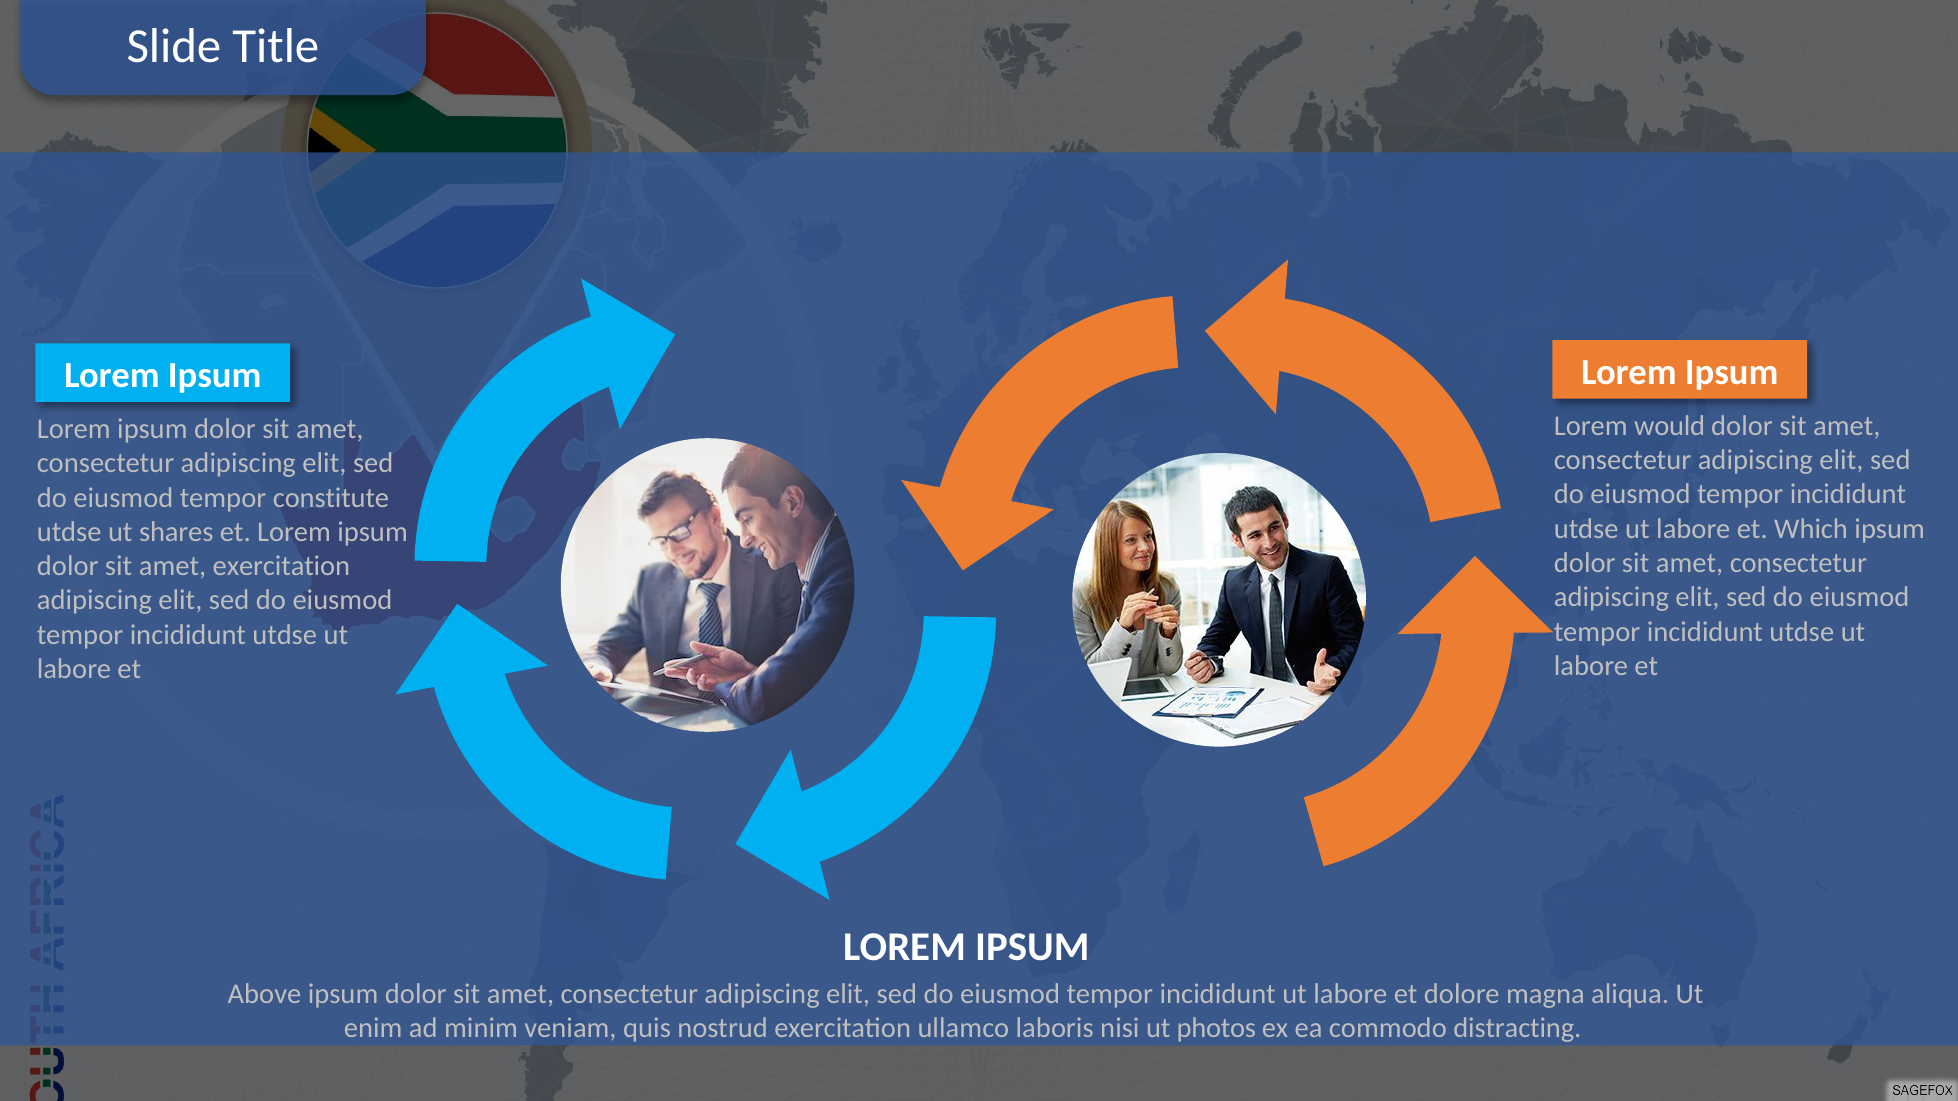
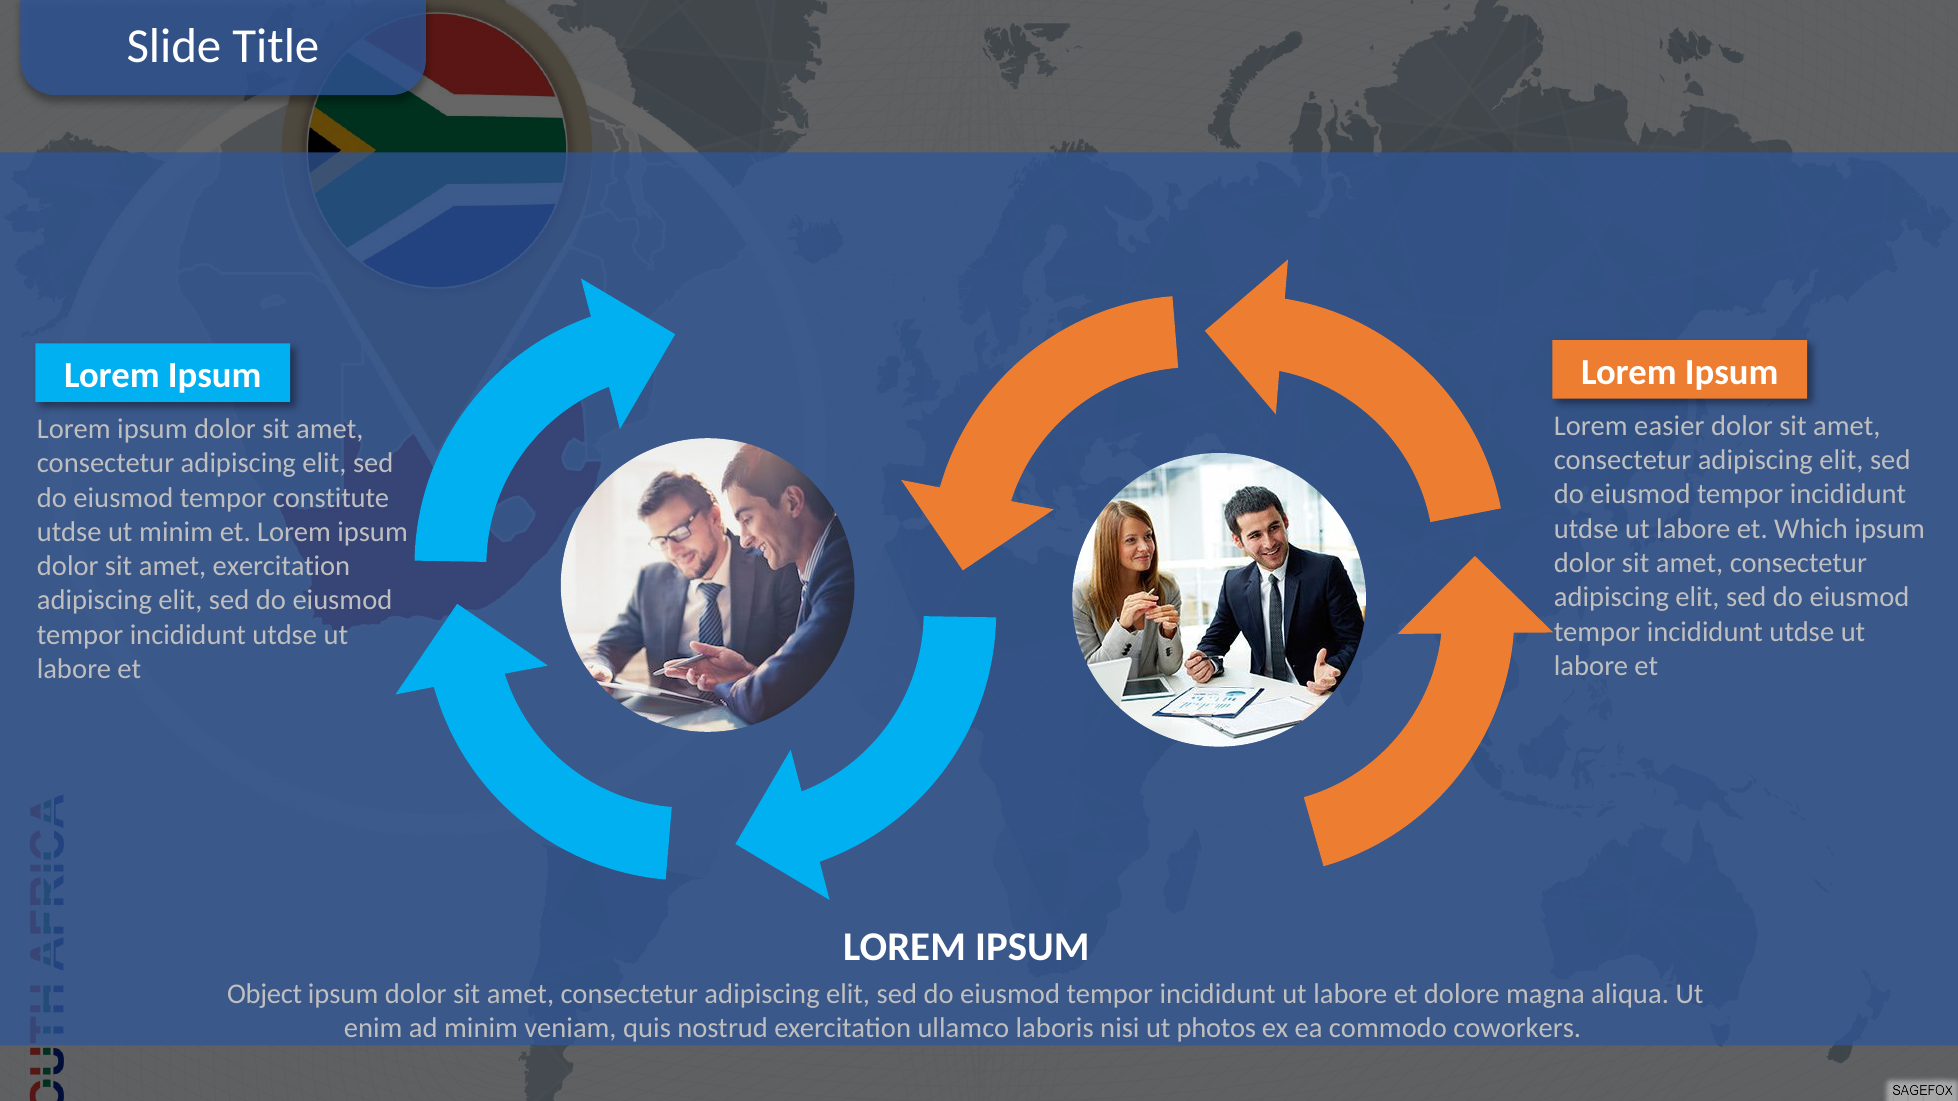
would: would -> easier
ut shares: shares -> minim
Above: Above -> Object
distracting: distracting -> coworkers
